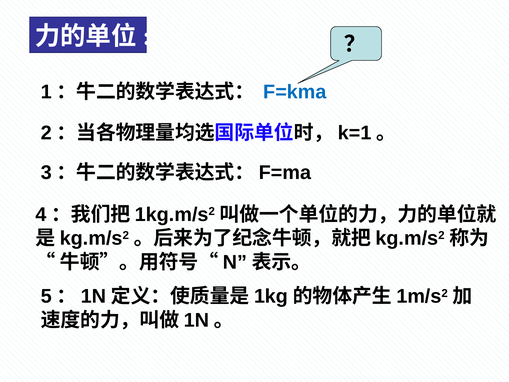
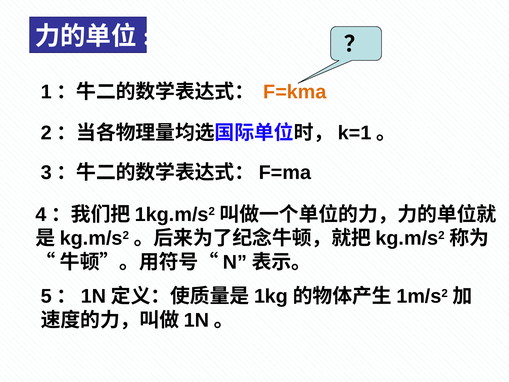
F=kma colour: blue -> orange
